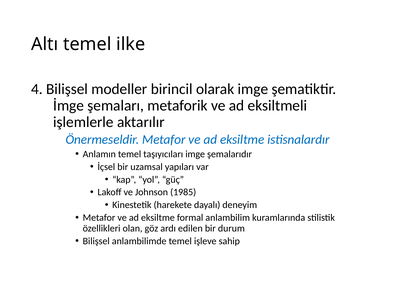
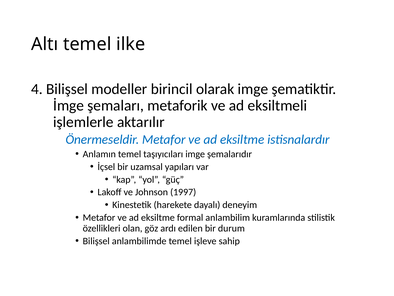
1985: 1985 -> 1997
